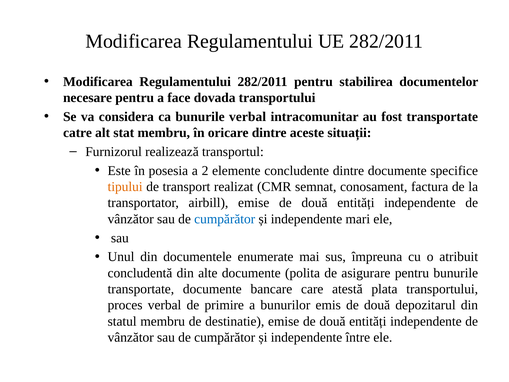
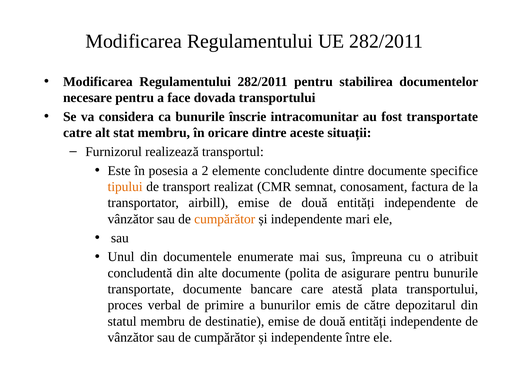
bunurile verbal: verbal -> înscrie
cumpărător at (225, 219) colour: blue -> orange
emis de două: două -> către
